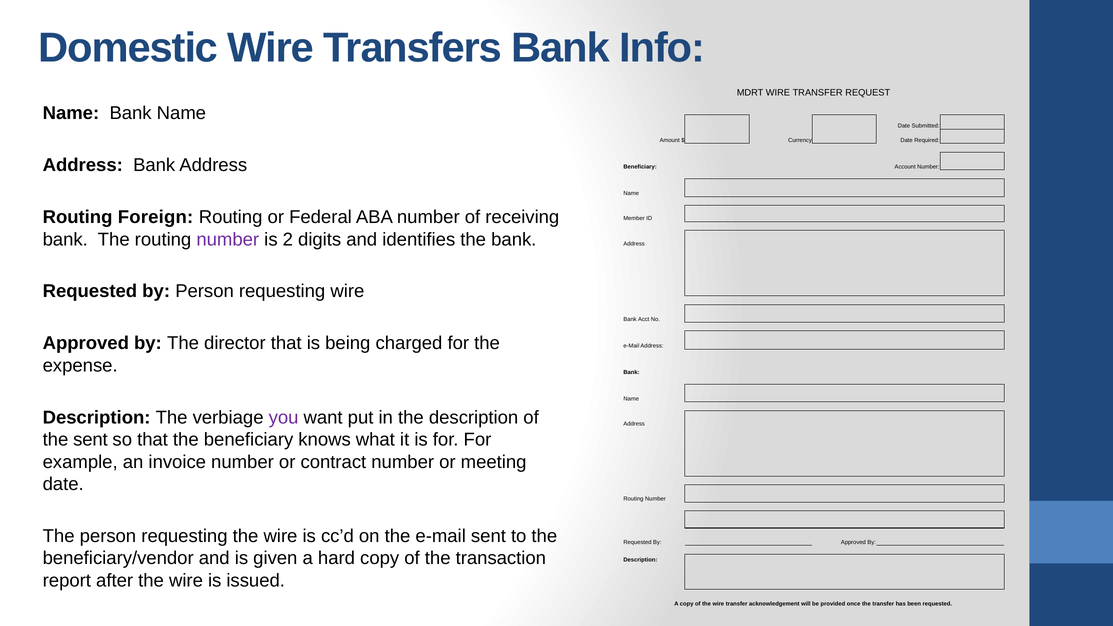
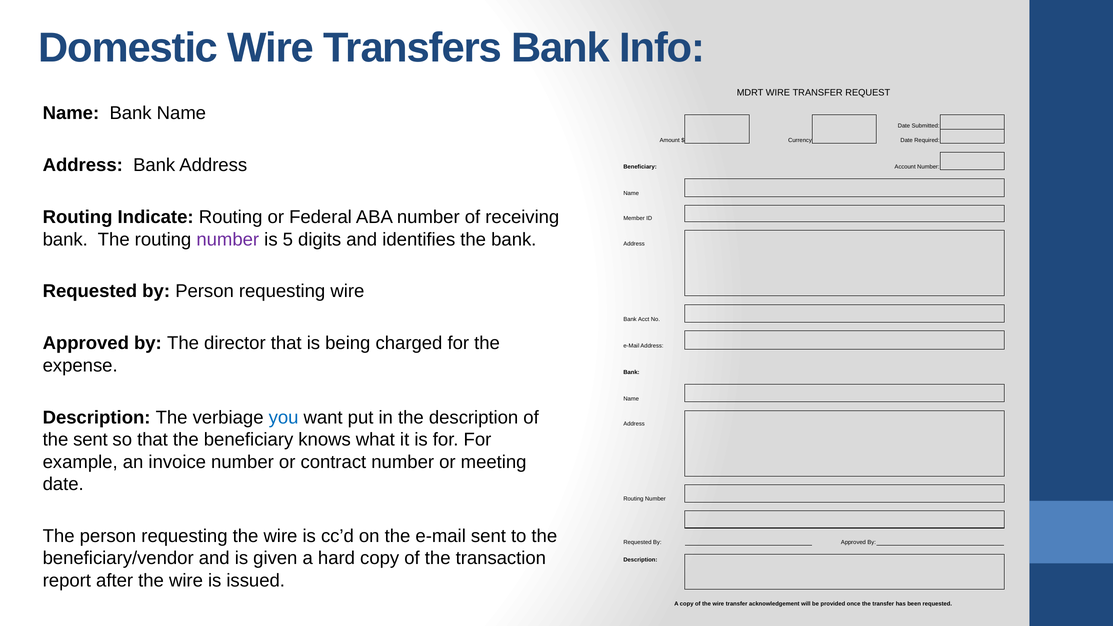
Foreign: Foreign -> Indicate
2: 2 -> 5
you colour: purple -> blue
